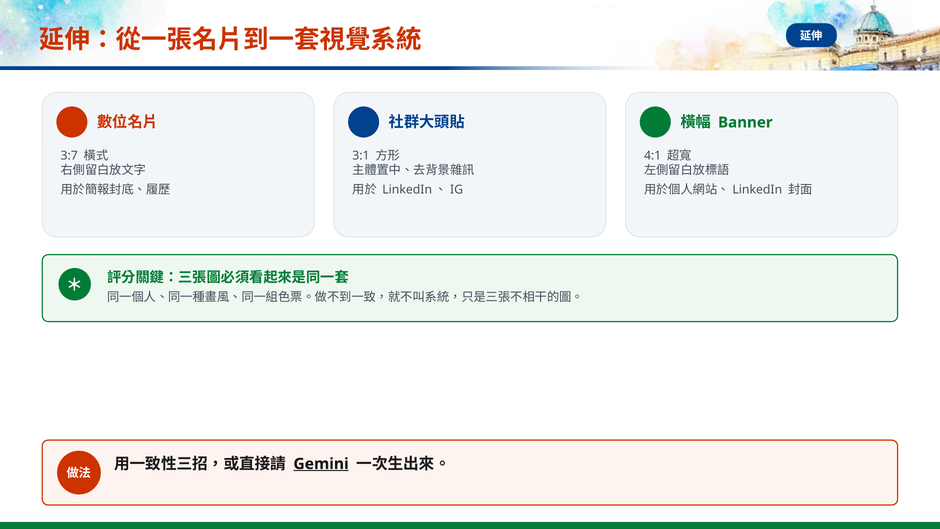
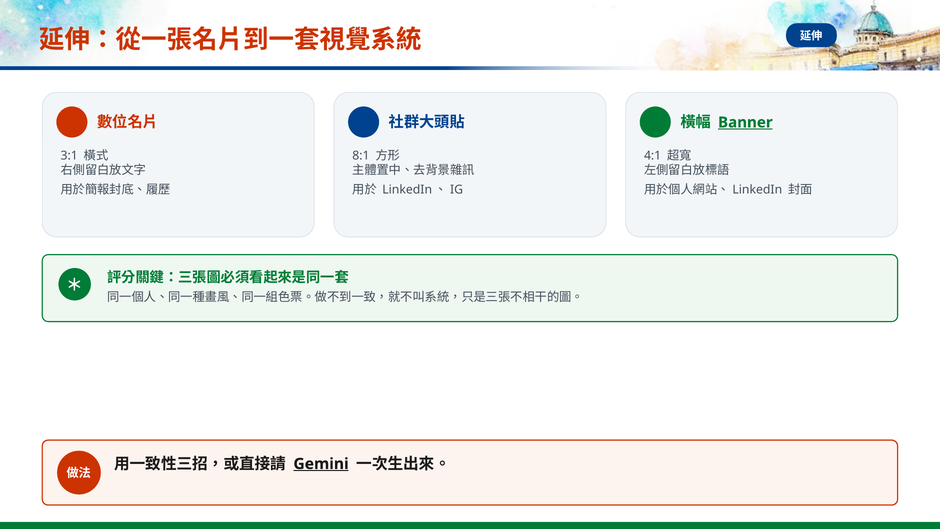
Banner underline: none -> present
3:7: 3:7 -> 3:1
3:1: 3:1 -> 8:1
